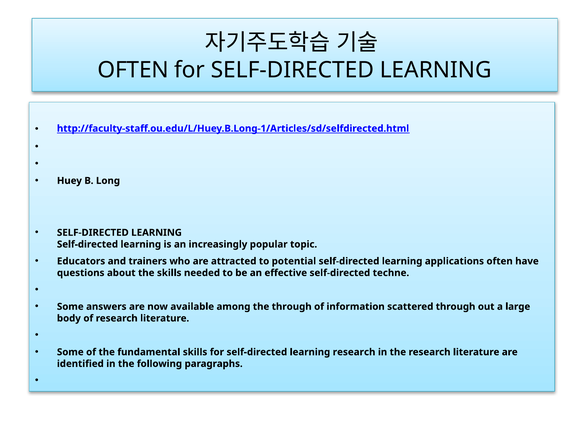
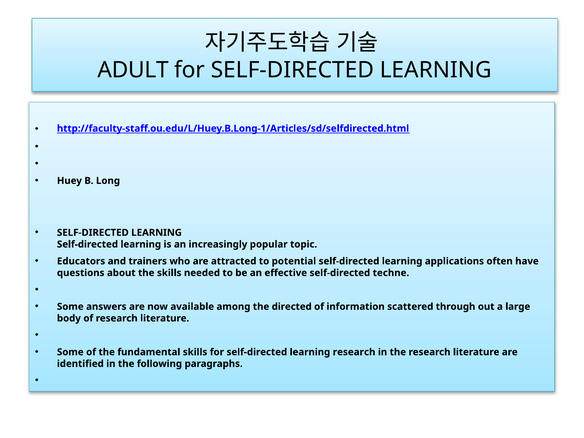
OFTEN at (133, 70): OFTEN -> ADULT
the through: through -> directed
